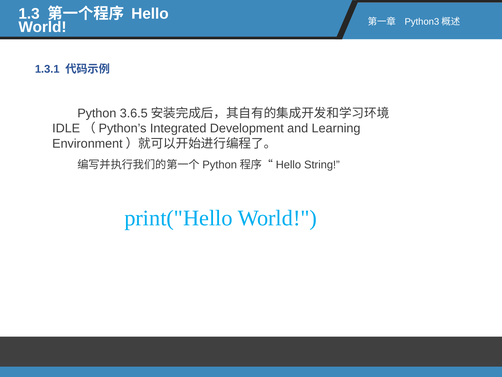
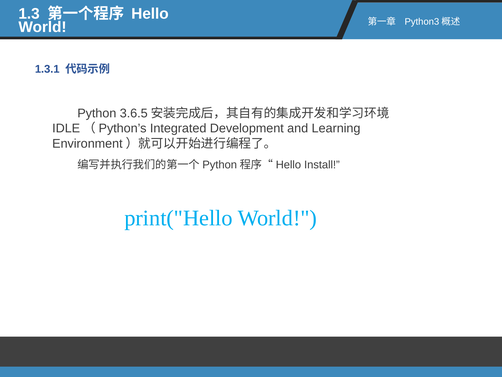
String: String -> Install
